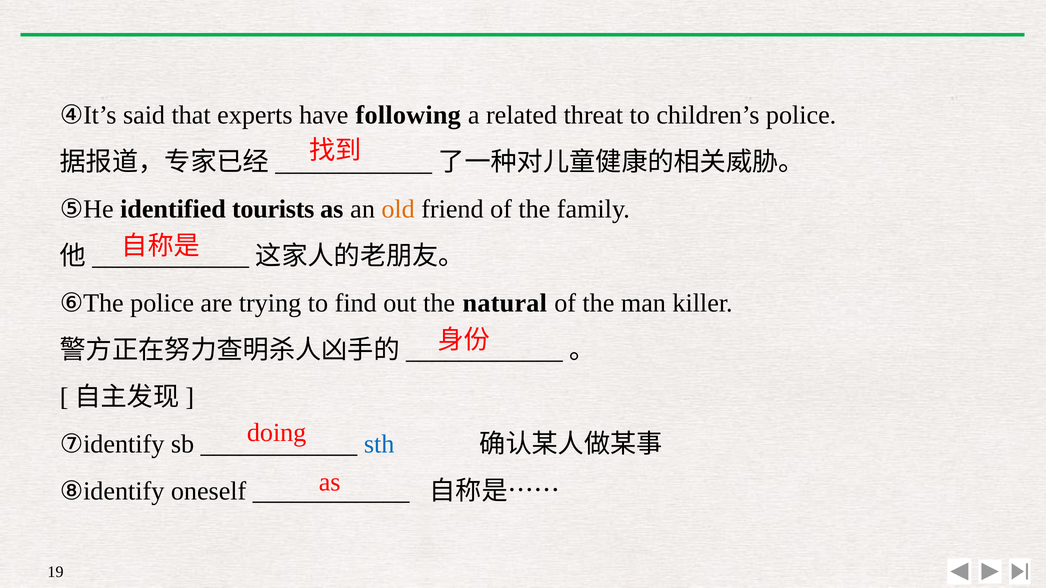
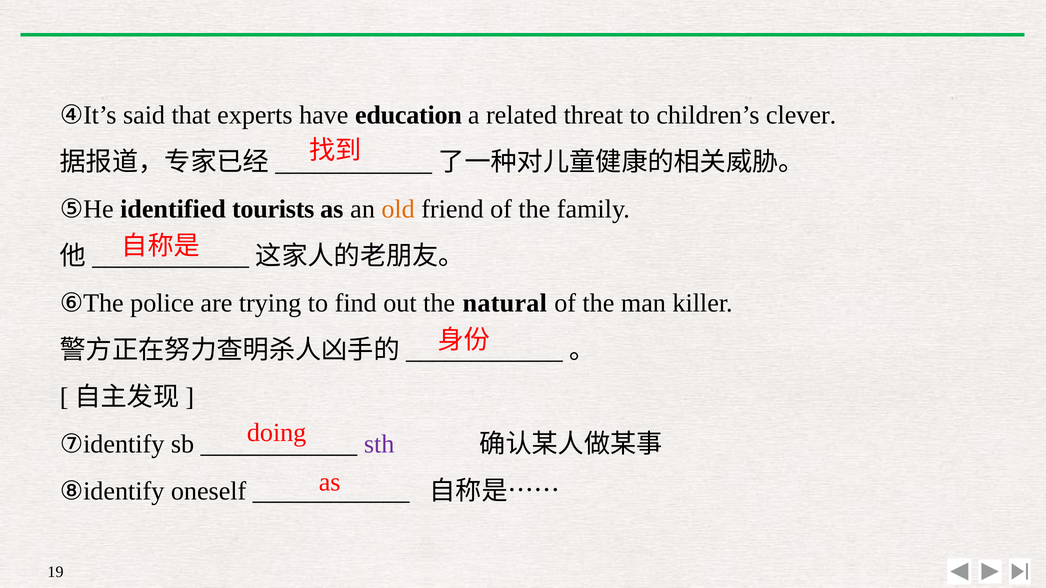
following: following -> education
children’s police: police -> clever
sth colour: blue -> purple
